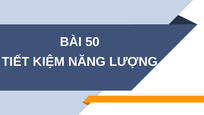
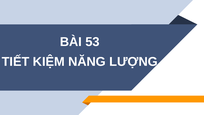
50: 50 -> 53
